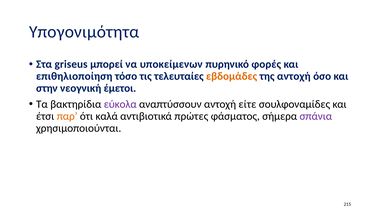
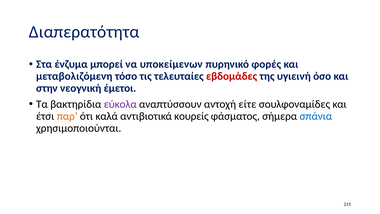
Υπογονιμότητα: Υπογονιμότητα -> Διαπερατότητα
griseus: griseus -> ένζυμα
επιθηλιοποίηση: επιθηλιοποίηση -> μεταβολιζόμενη
εβδομάδες colour: orange -> red
της αντοχή: αντοχή -> υγιεινή
πρώτες: πρώτες -> κουρείς
σπάνια colour: purple -> blue
